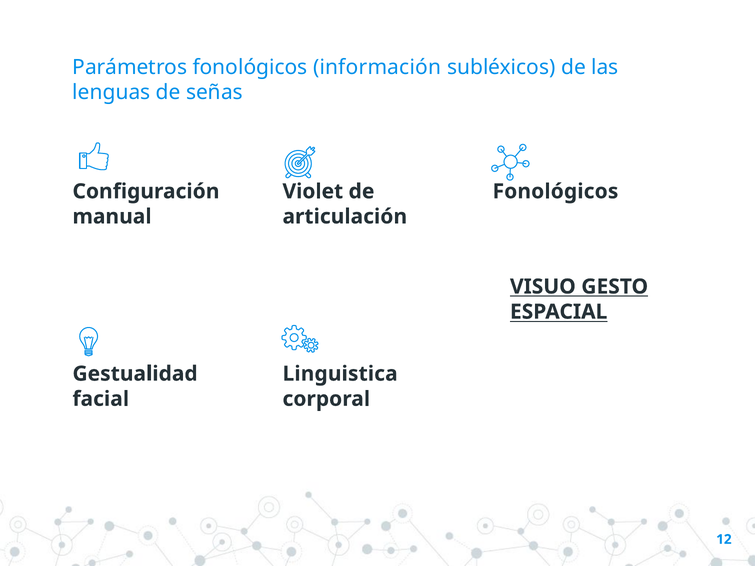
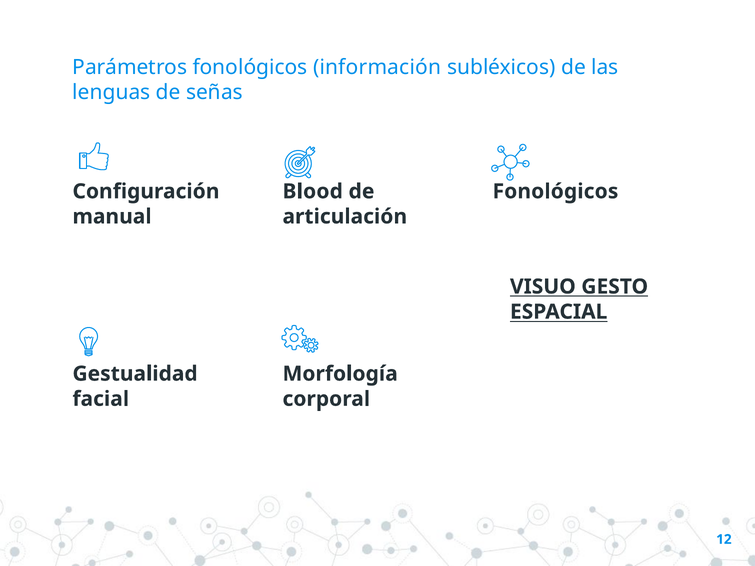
Violet: Violet -> Blood
Linguistica: Linguistica -> Morfología
